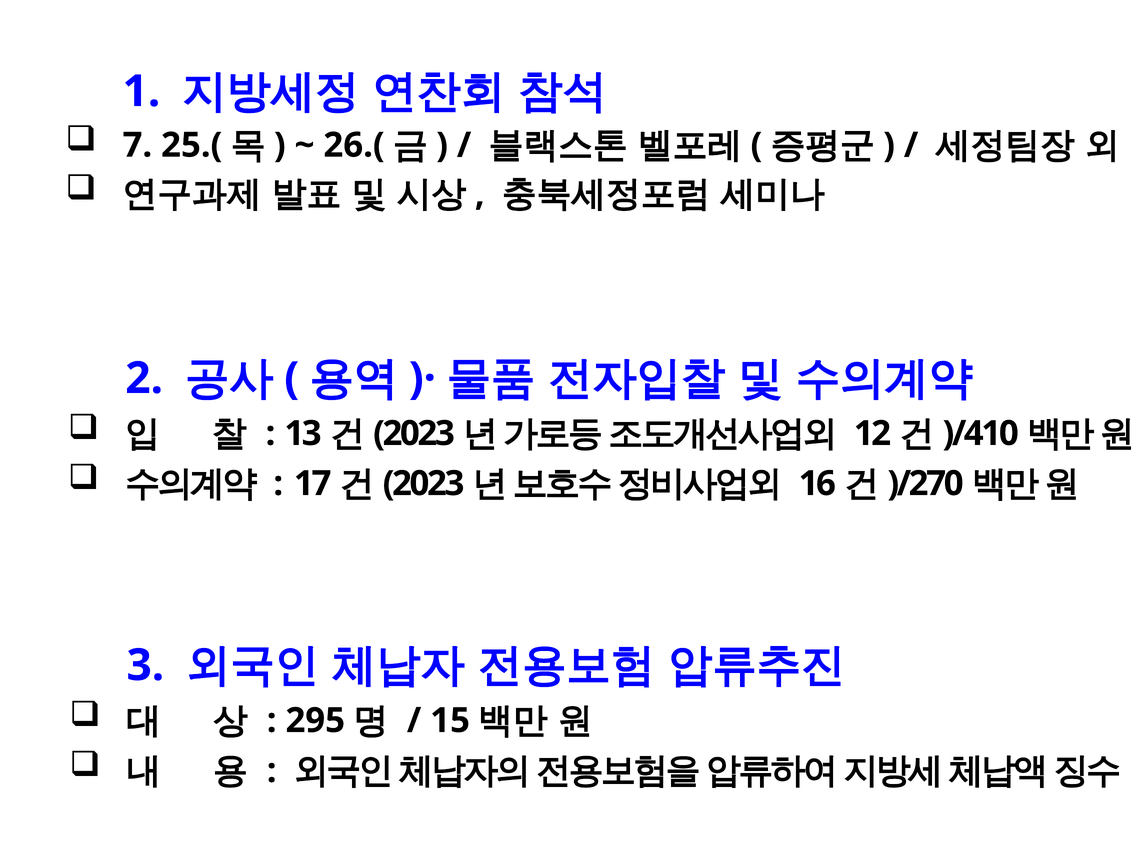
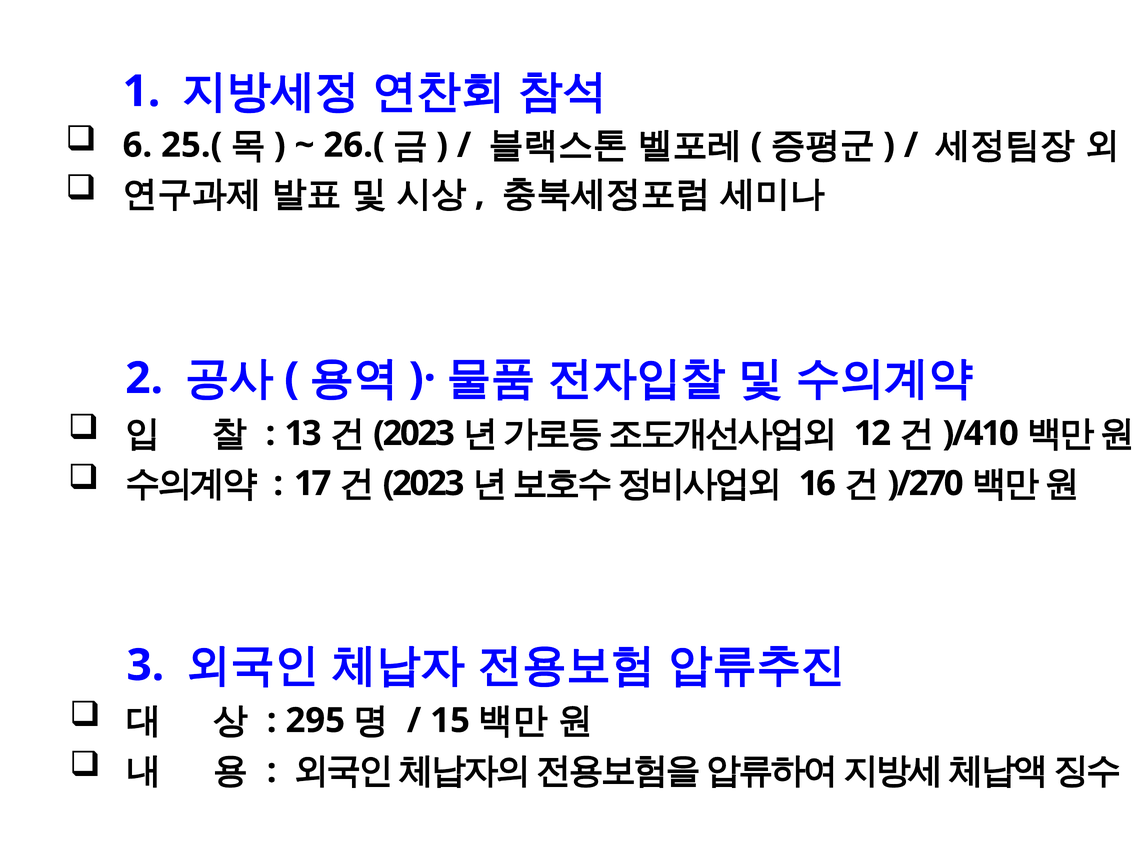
7: 7 -> 6
